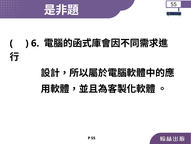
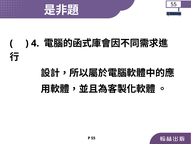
6: 6 -> 4
